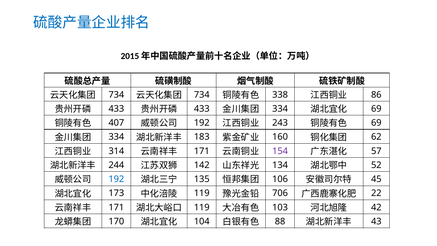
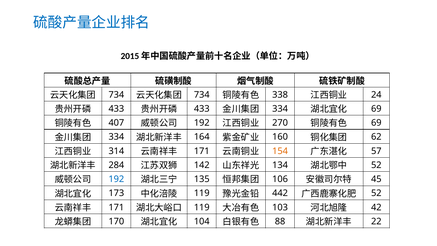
86: 86 -> 24
243: 243 -> 270
183: 183 -> 164
154 colour: purple -> orange
244: 244 -> 284
706: 706 -> 442
22 at (376, 193): 22 -> 52
43: 43 -> 22
